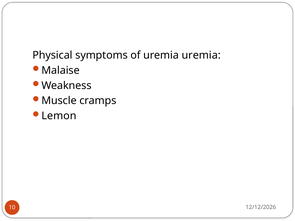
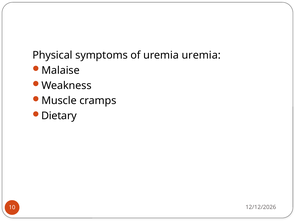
Lemon: Lemon -> Dietary
